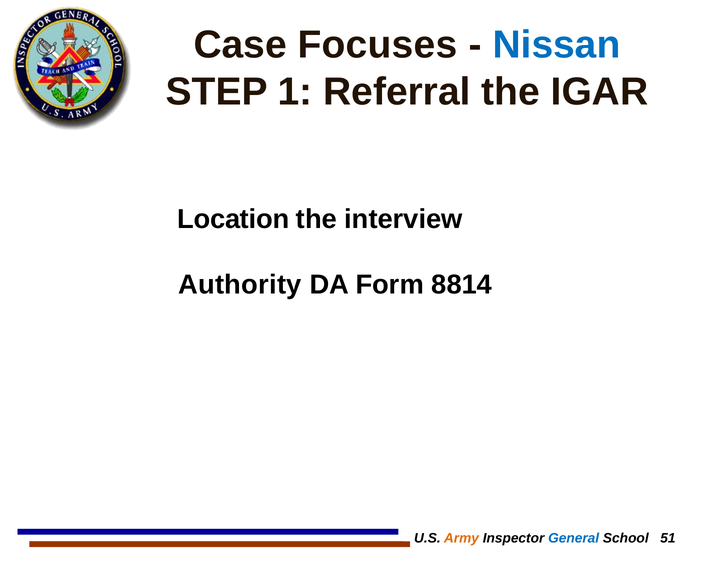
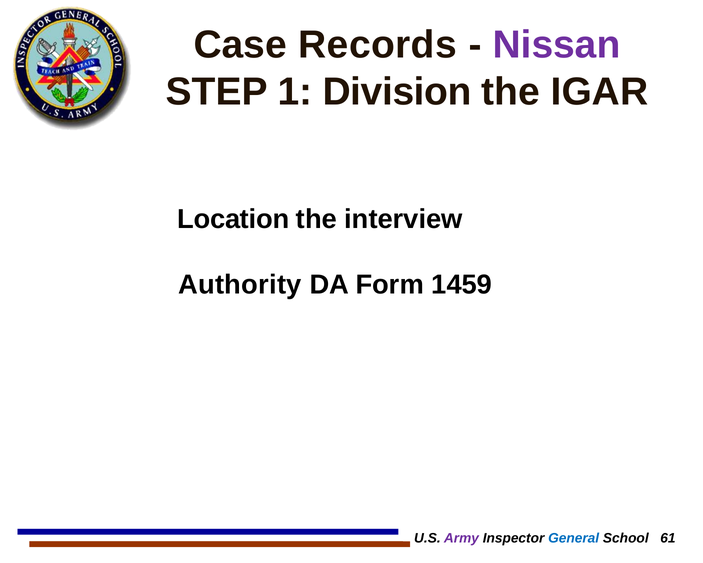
Focuses: Focuses -> Records
Nissan colour: blue -> purple
Referral: Referral -> Division
8814: 8814 -> 1459
Army colour: orange -> purple
51: 51 -> 61
